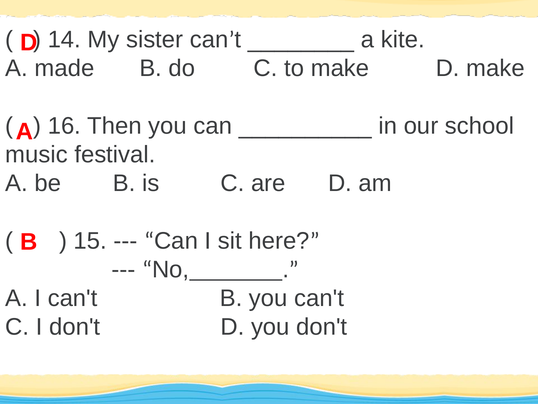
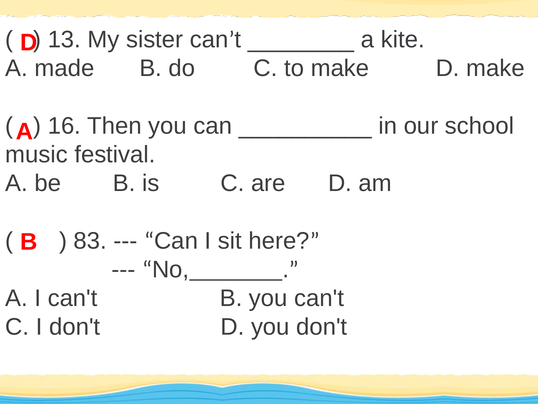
14: 14 -> 13
15: 15 -> 83
